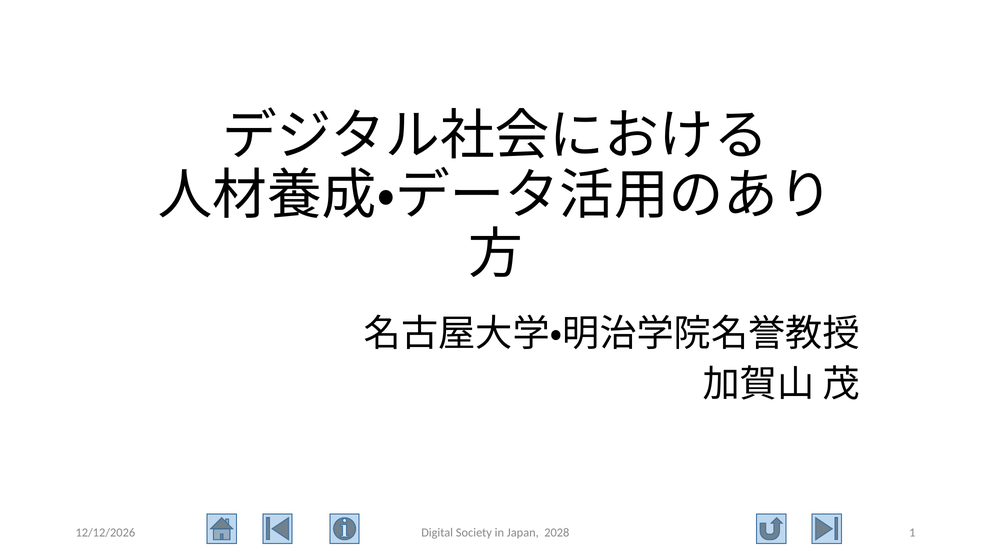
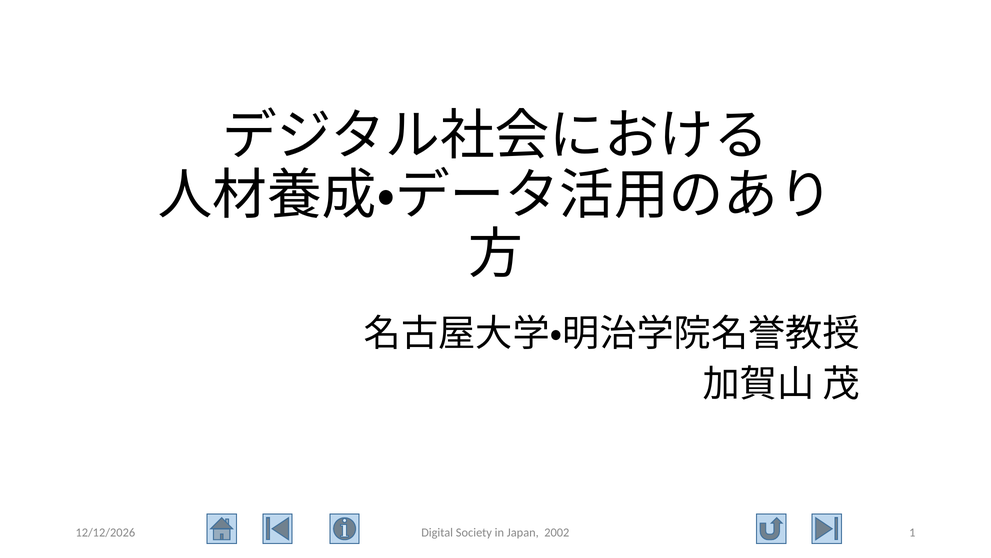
2028: 2028 -> 2002
